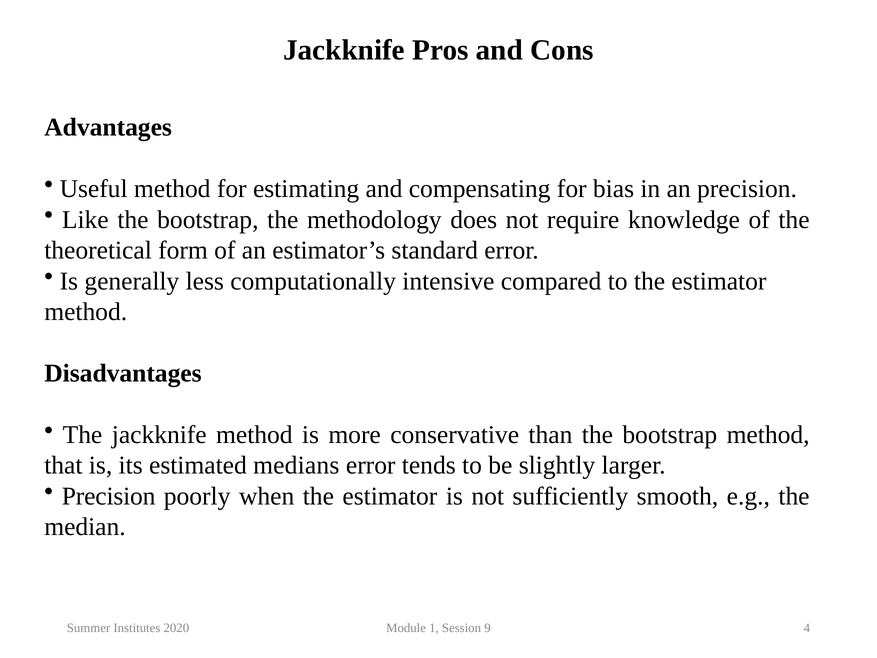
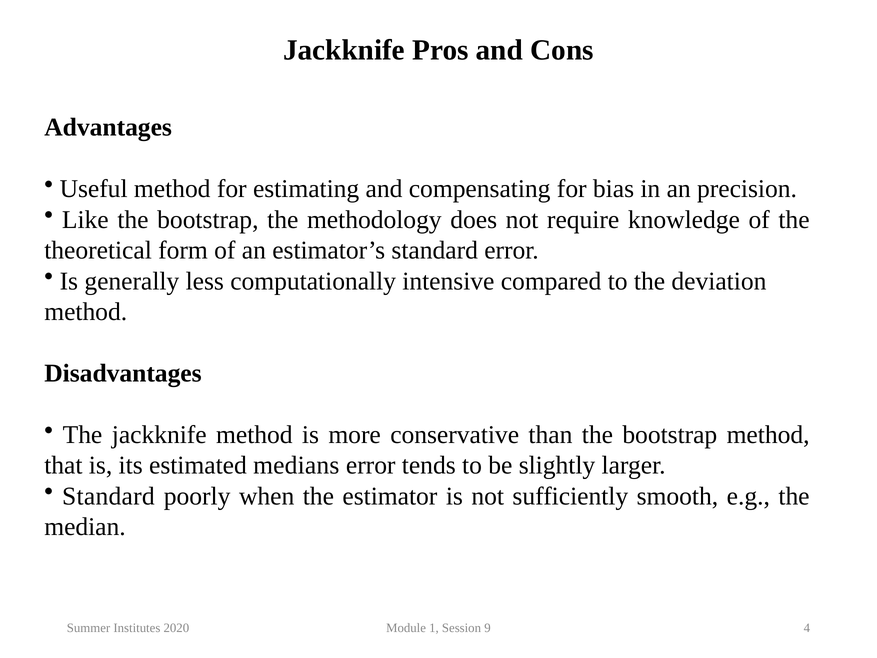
to the estimator: estimator -> deviation
Precision at (109, 496): Precision -> Standard
